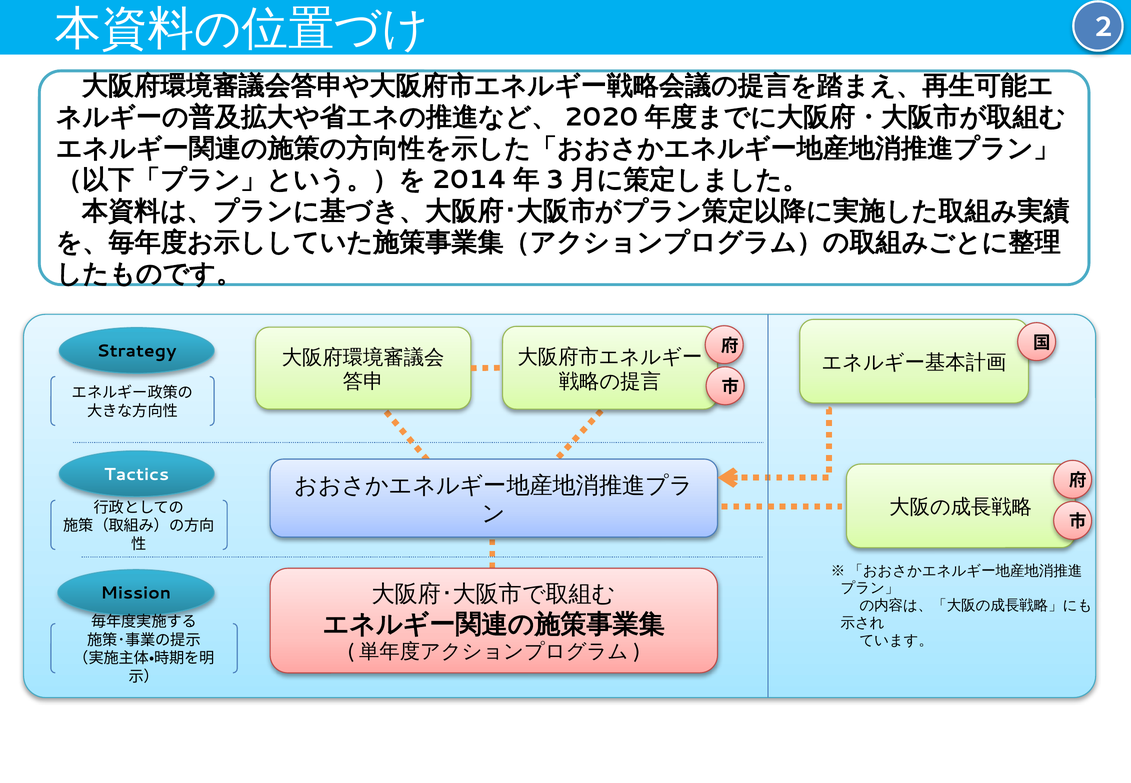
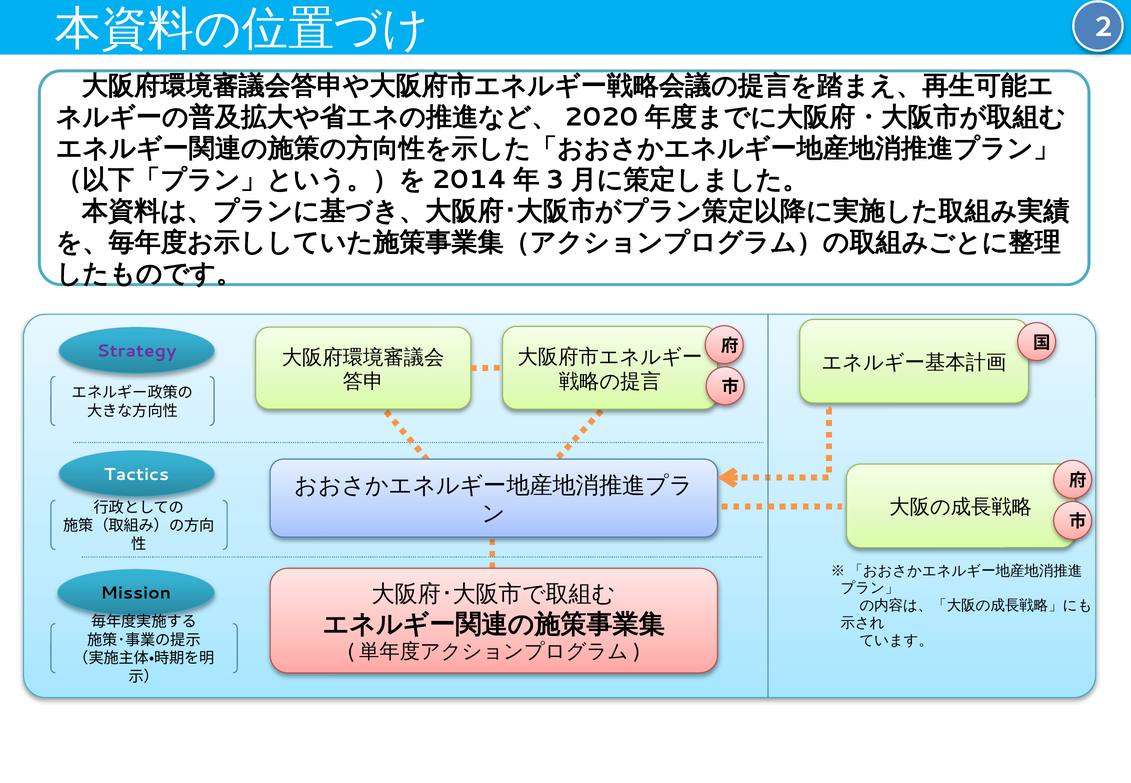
Strategy colour: black -> purple
